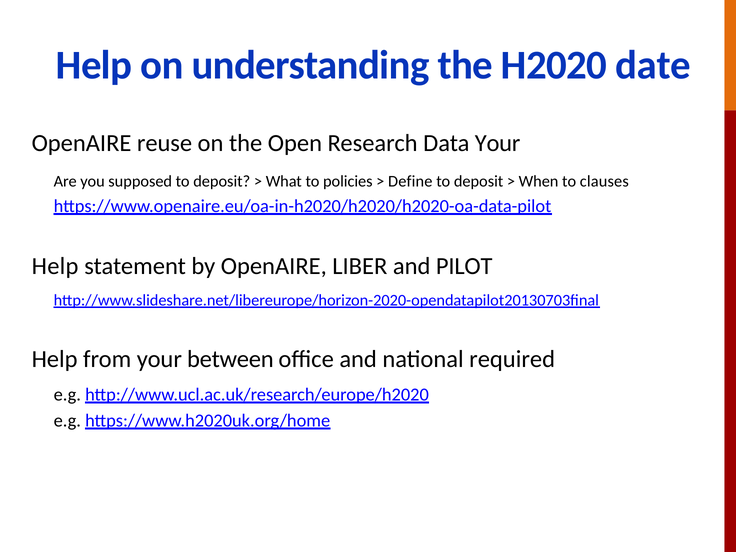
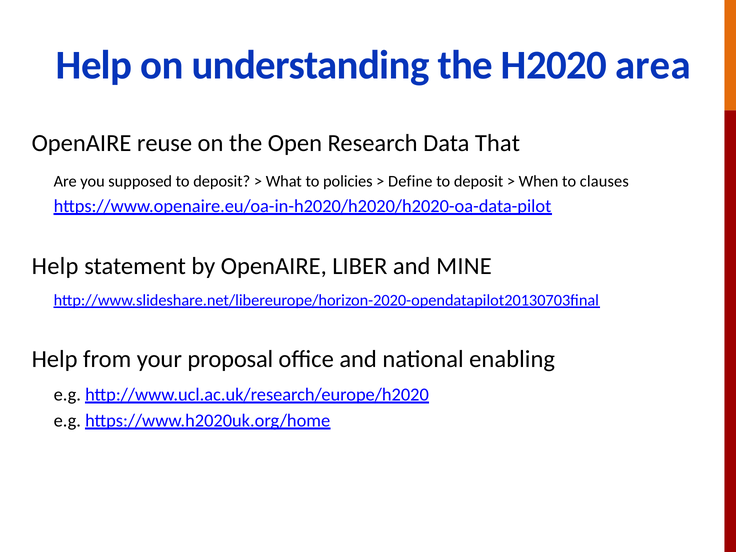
date: date -> area
Data Your: Your -> That
PILOT: PILOT -> MINE
between: between -> proposal
required: required -> enabling
